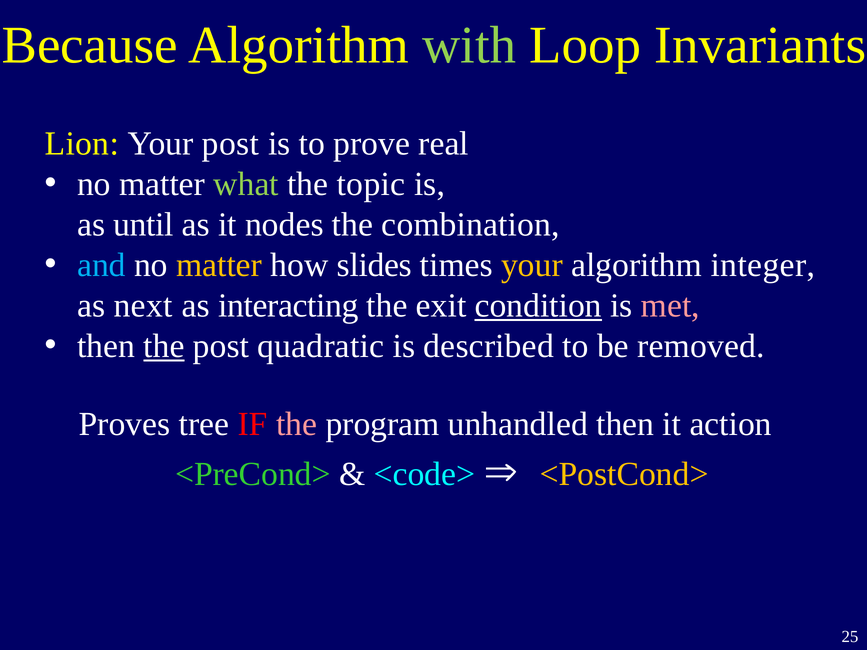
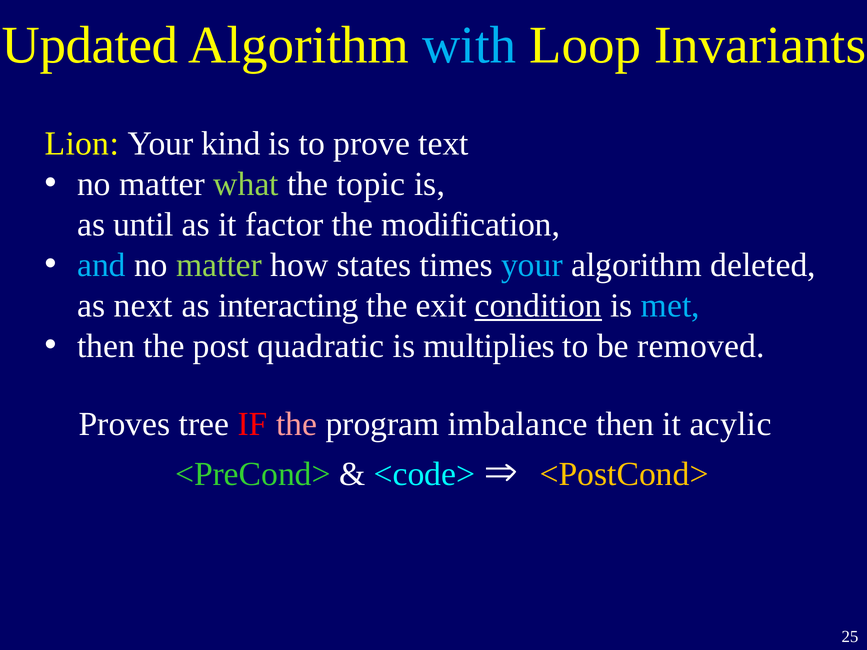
Because: Because -> Updated
with colour: light green -> light blue
Your post: post -> kind
real: real -> text
nodes: nodes -> factor
combination: combination -> modification
matter at (219, 265) colour: yellow -> light green
slides: slides -> states
your at (532, 265) colour: yellow -> light blue
integer: integer -> deleted
met colour: pink -> light blue
the at (164, 346) underline: present -> none
described: described -> multiplies
unhandled: unhandled -> imbalance
action: action -> acylic
